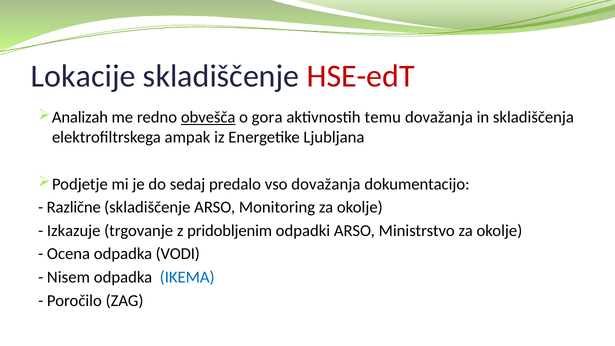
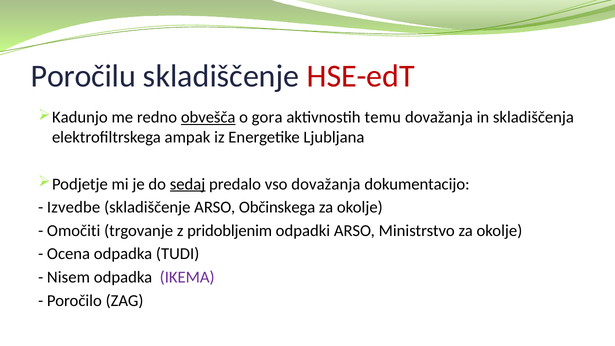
Lokacije: Lokacije -> Poročilu
Analizah: Analizah -> Kadunjo
sedaj underline: none -> present
Različne: Različne -> Izvedbe
Monitoring: Monitoring -> Občinskega
Izkazuje: Izkazuje -> Omočiti
VODI: VODI -> TUDI
IKEMA colour: blue -> purple
